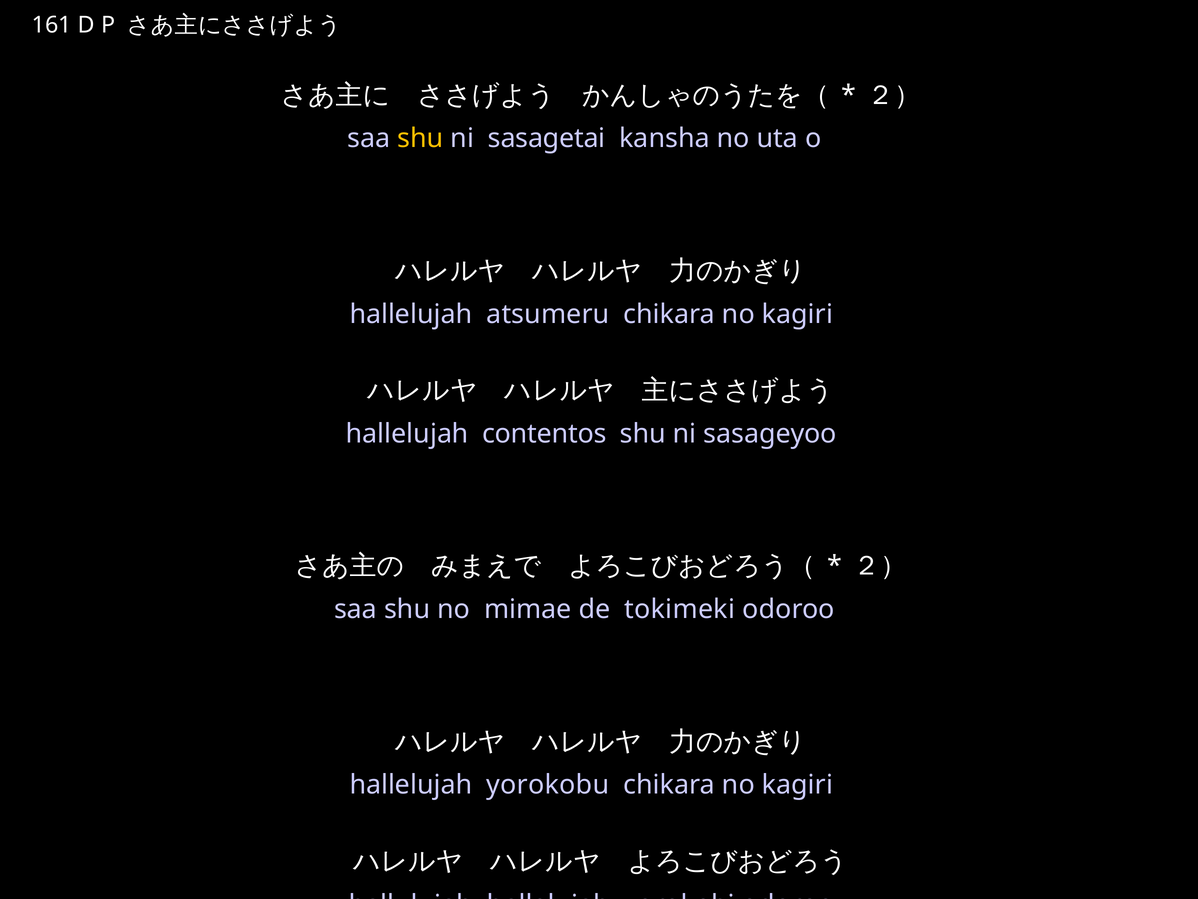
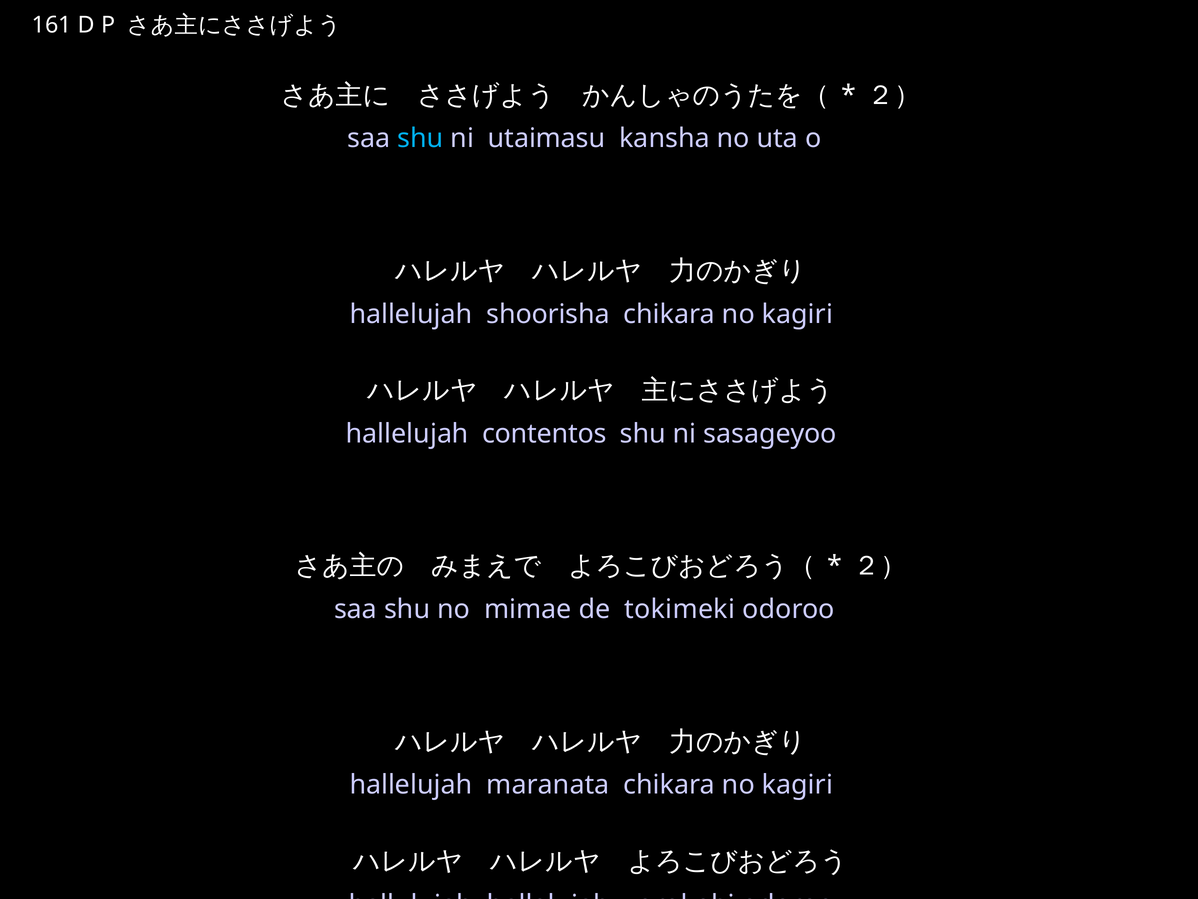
shu at (420, 138) colour: yellow -> light blue
sasagetai: sasagetai -> utaimasu
atsumeru: atsumeru -> shoorisha
yorokobu: yorokobu -> maranata
